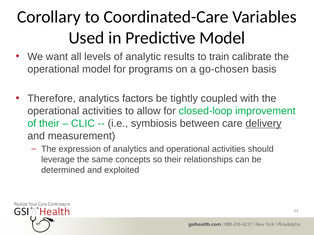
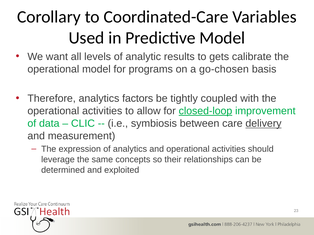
train: train -> gets
closed-loop underline: none -> present
of their: their -> data
